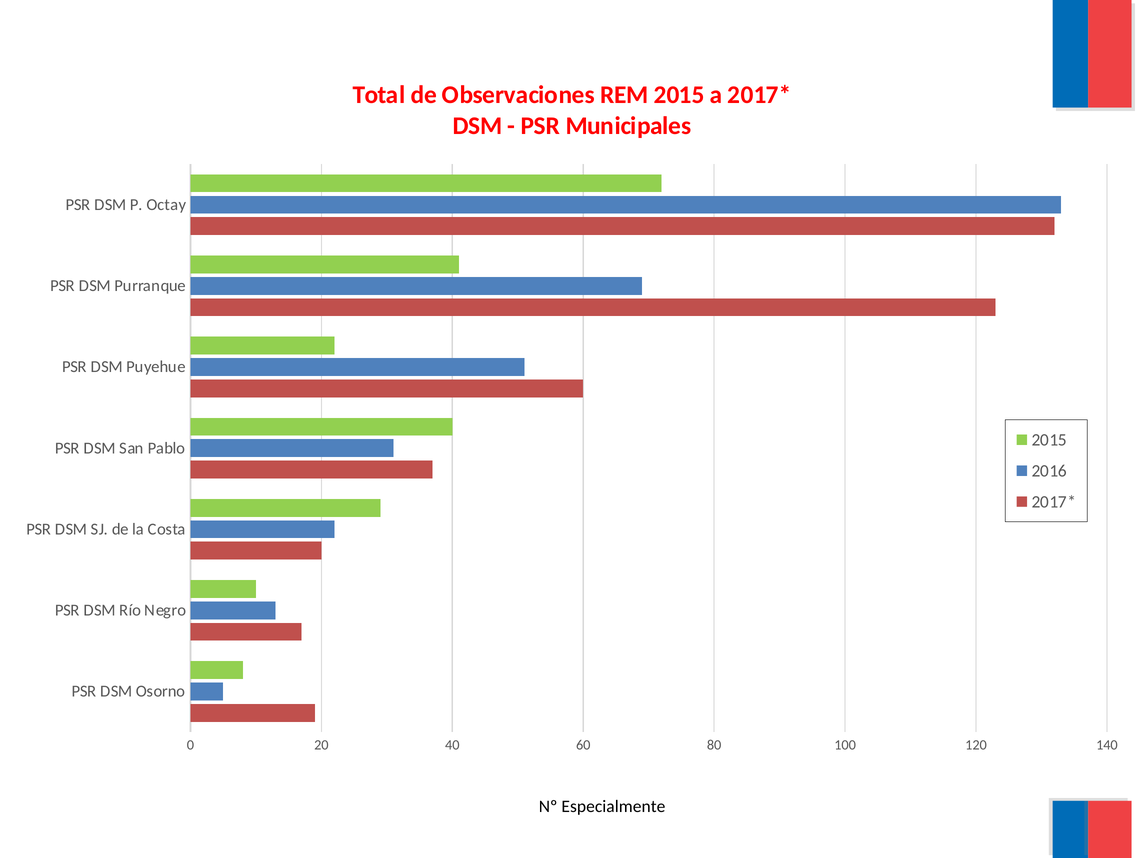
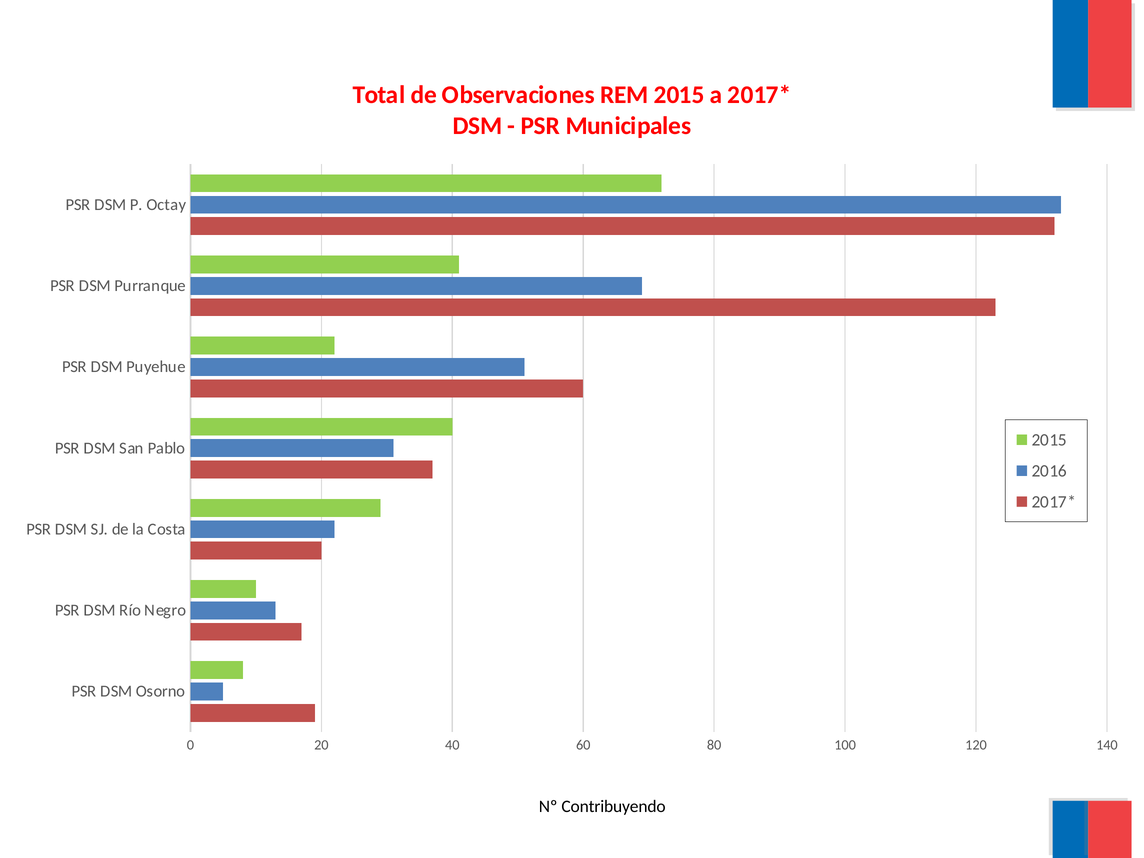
Especialmente: Especialmente -> Contribuyendo
